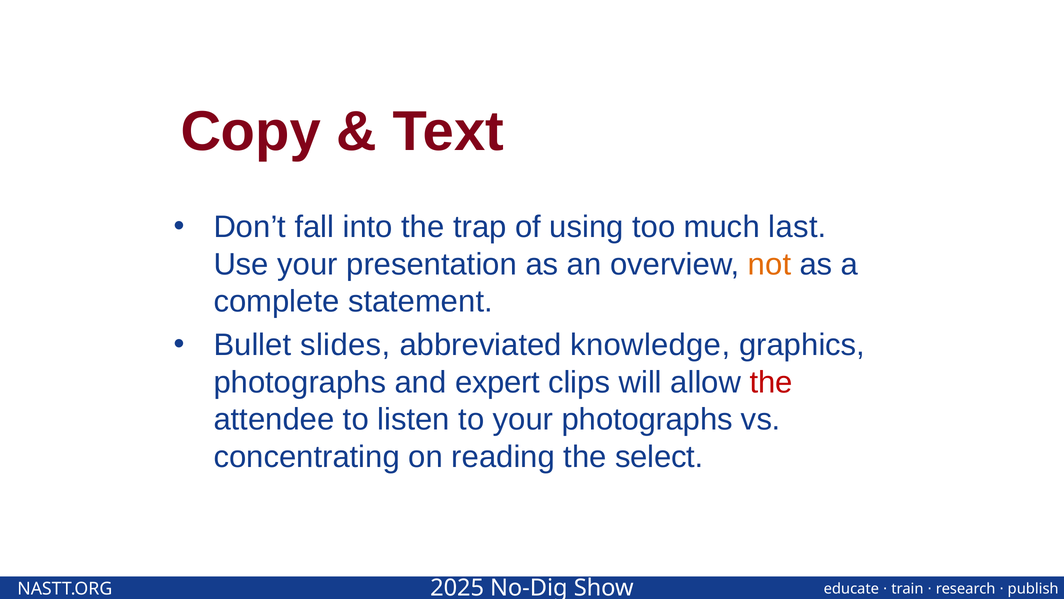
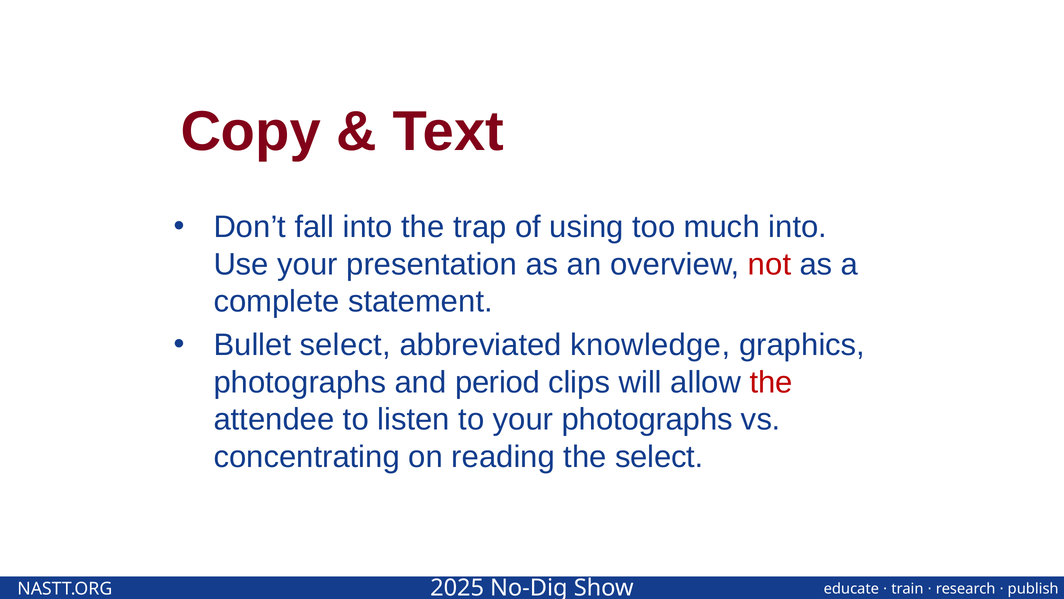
much last: last -> into
not colour: orange -> red
Bullet slides: slides -> select
expert: expert -> period
